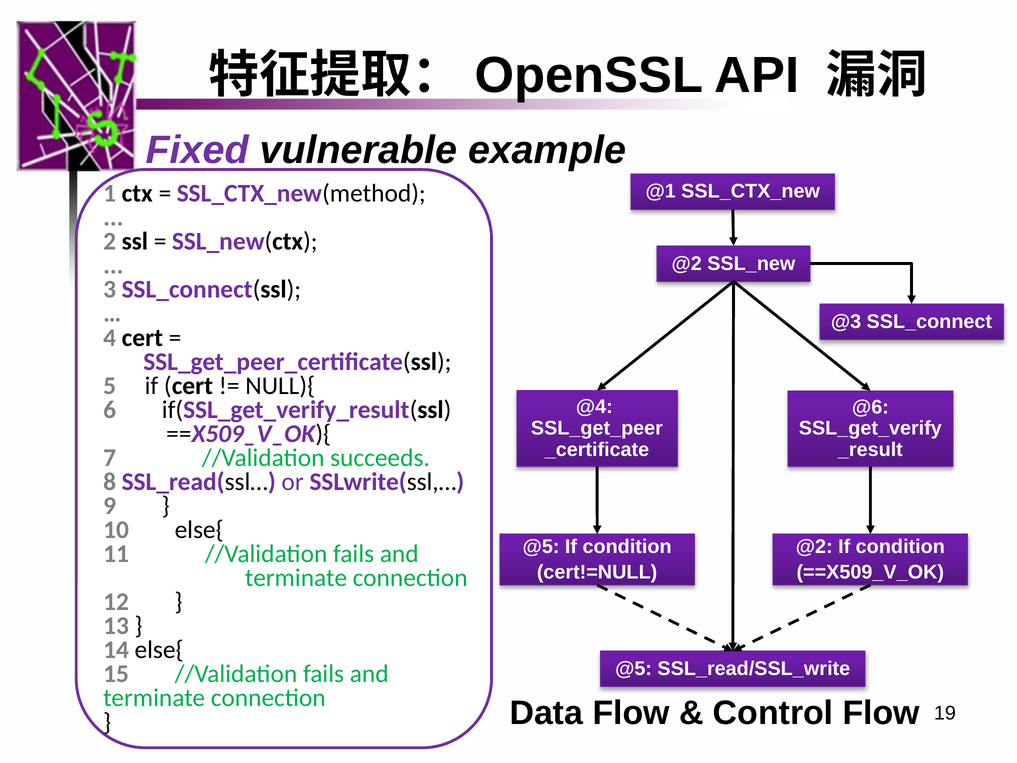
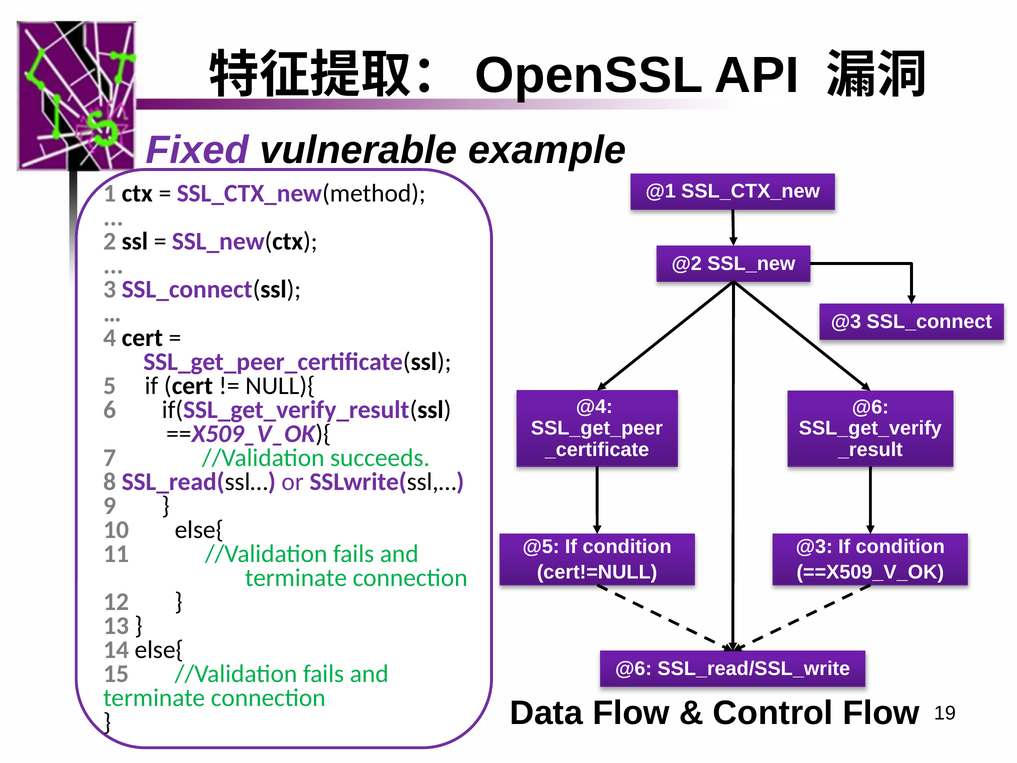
@2 at (814, 546): @2 -> @3
@5 at (634, 669): @5 -> @6
